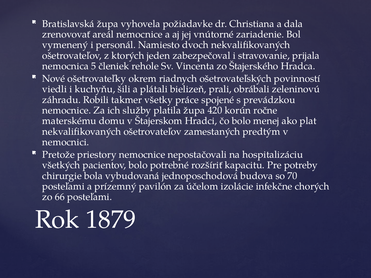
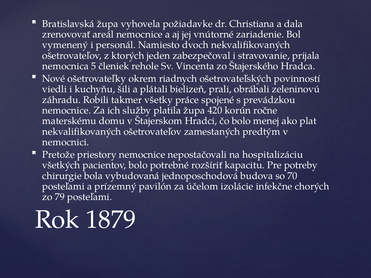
66: 66 -> 79
